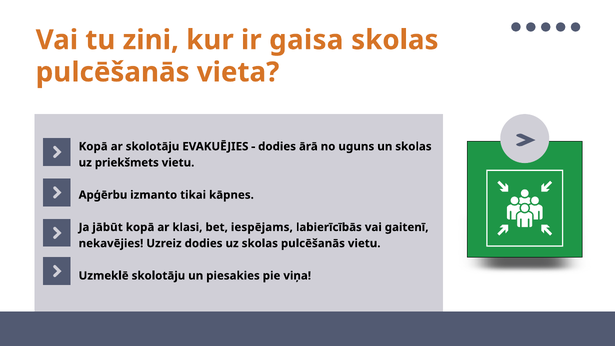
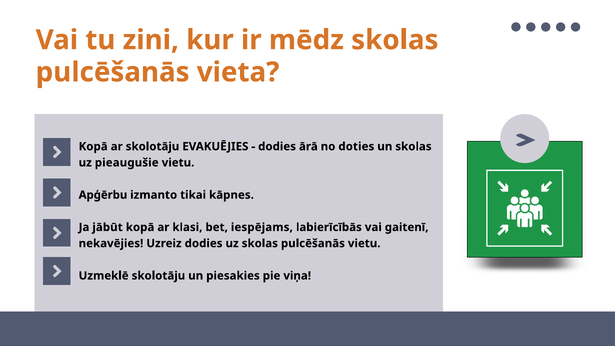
gaisa: gaisa -> mēdz
uguns: uguns -> doties
priekšmets: priekšmets -> pieaugušie
